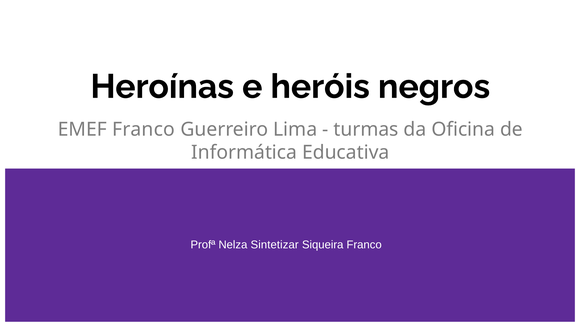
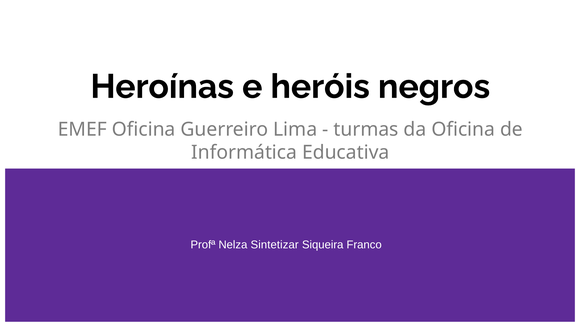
EMEF Franco: Franco -> Oficina
